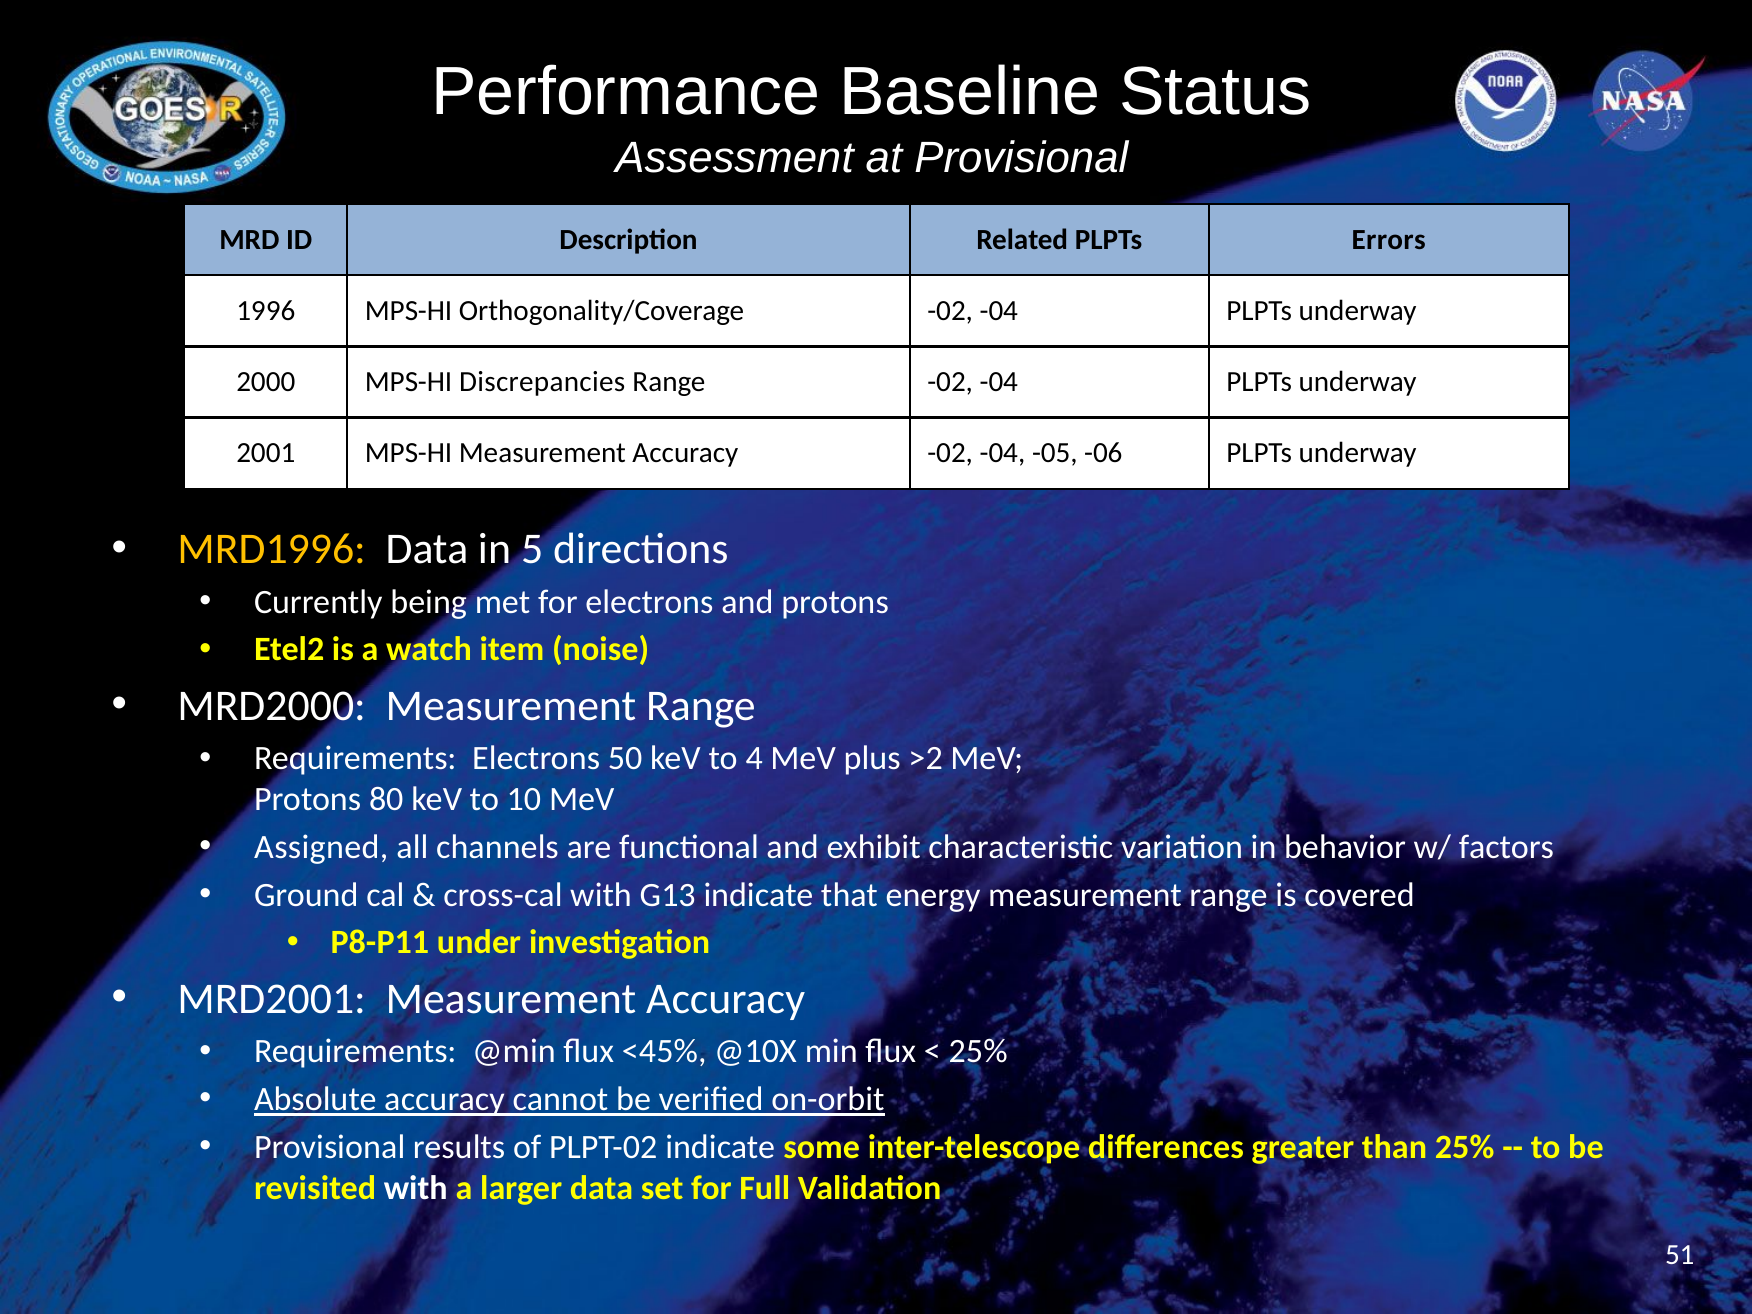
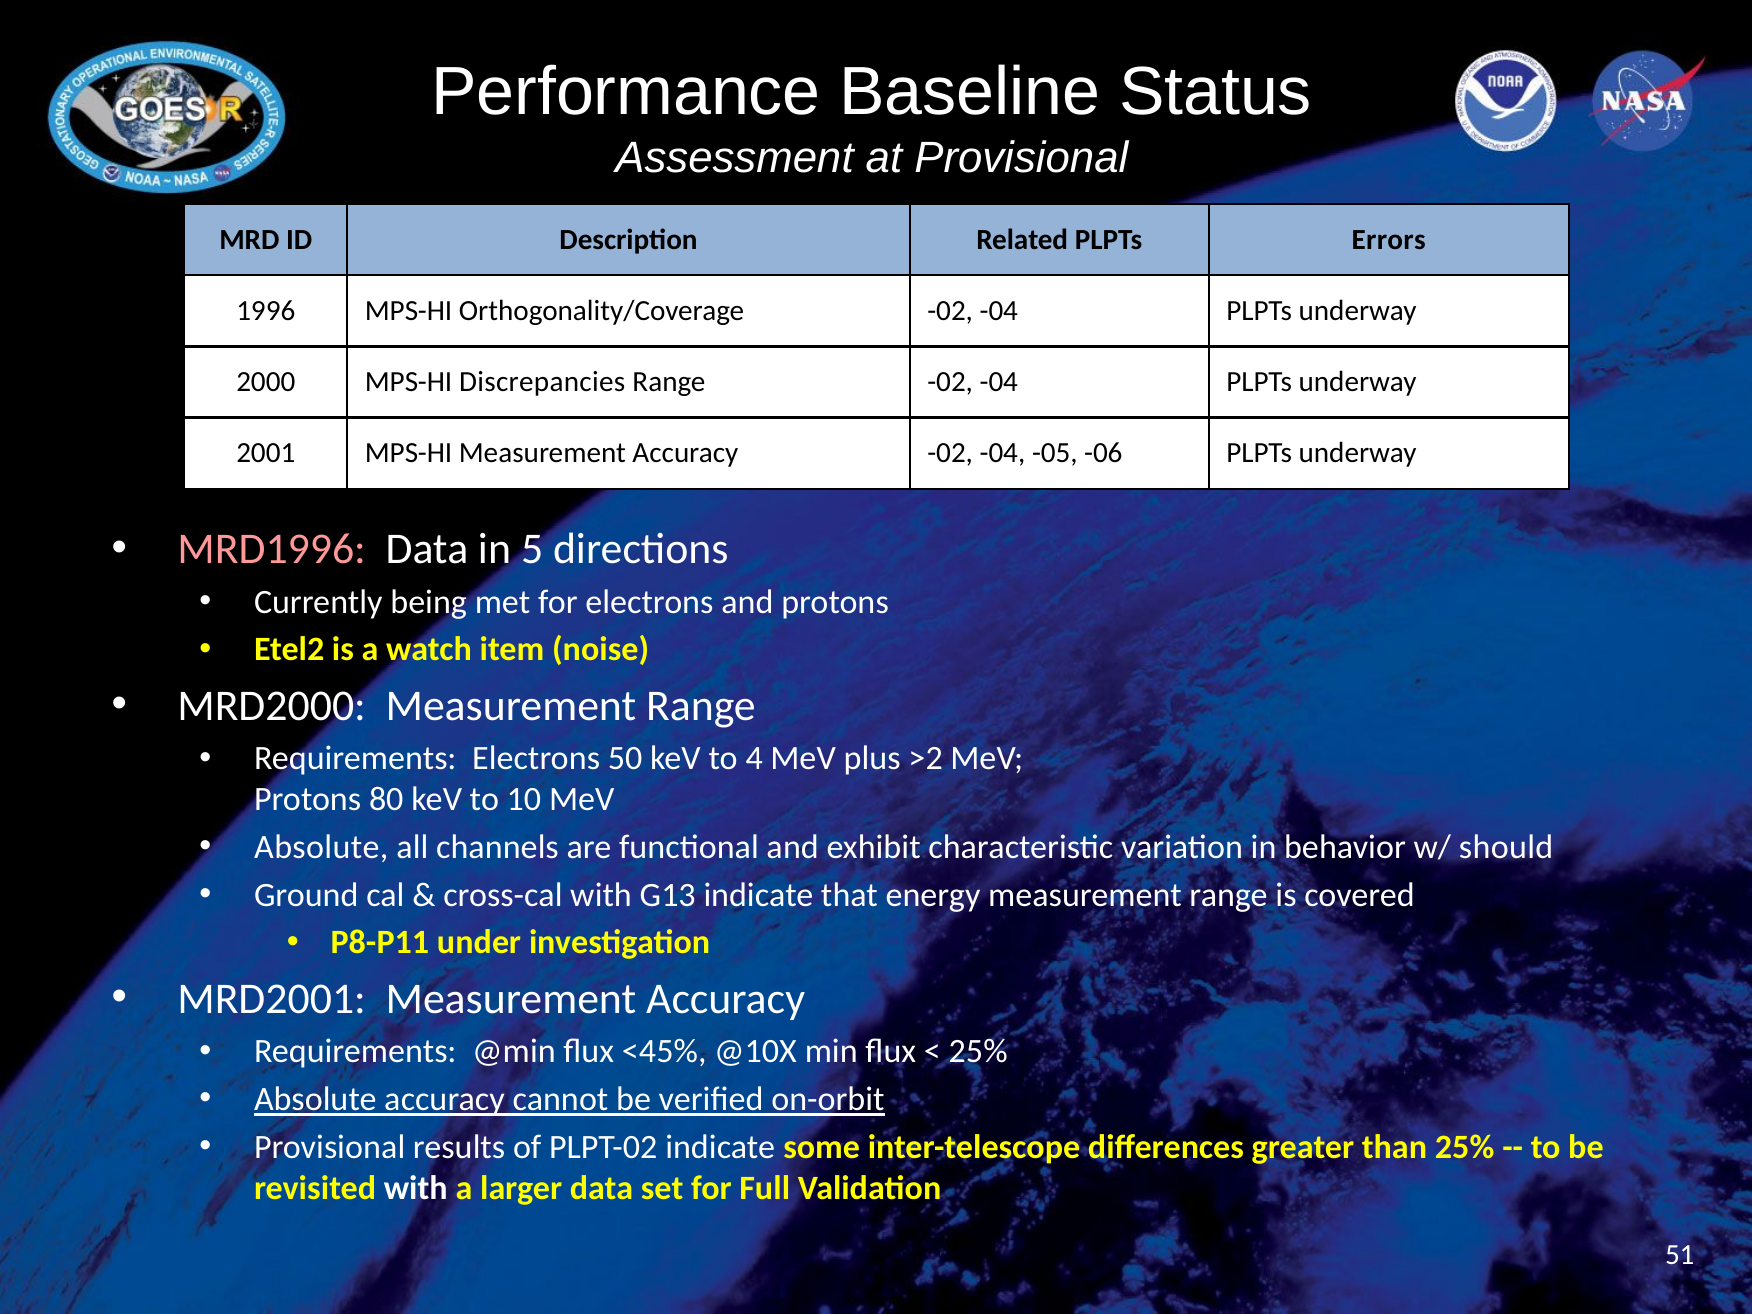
MRD1996 colour: yellow -> pink
Assigned at (321, 847): Assigned -> Absolute
factors: factors -> should
